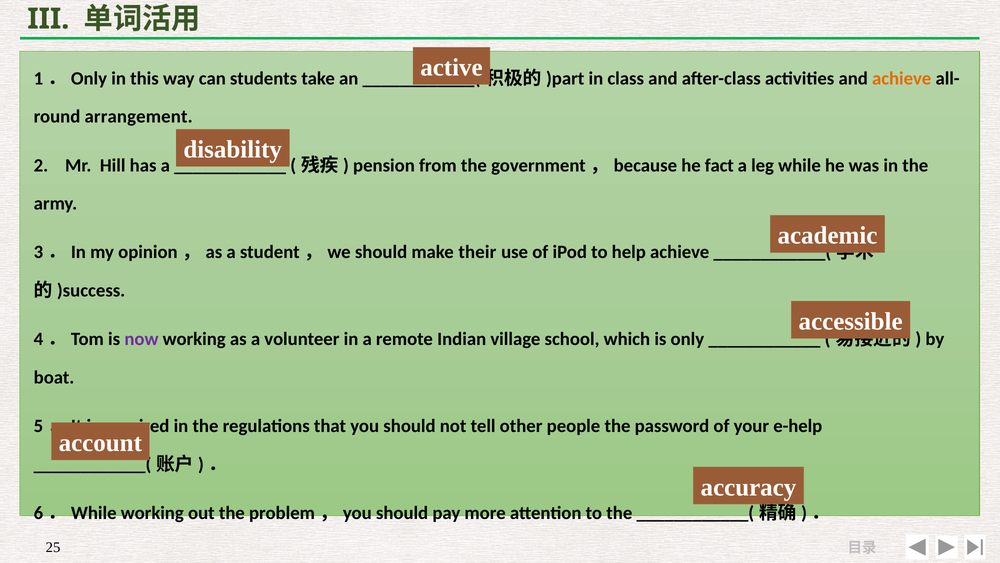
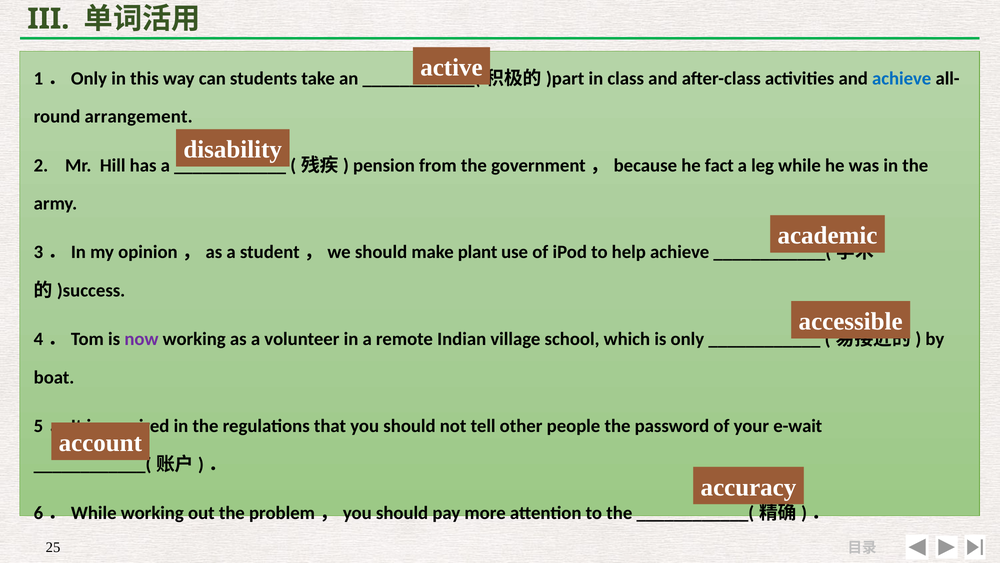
achieve at (902, 78) colour: orange -> blue
their: their -> plant
e-help: e-help -> e-wait
